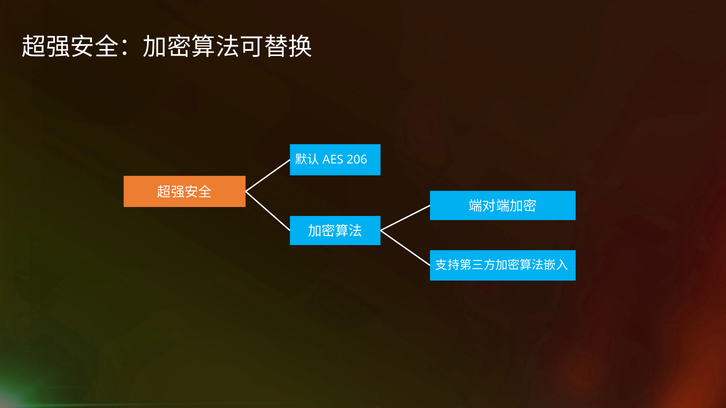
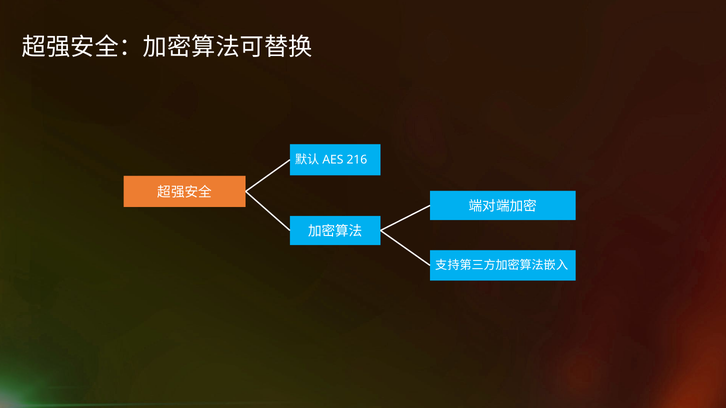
206: 206 -> 216
